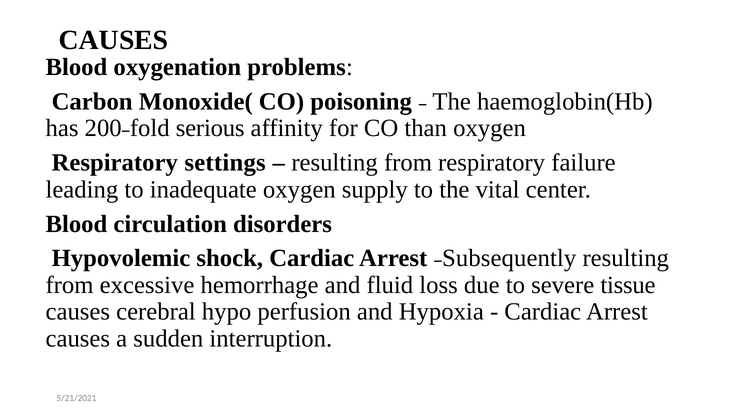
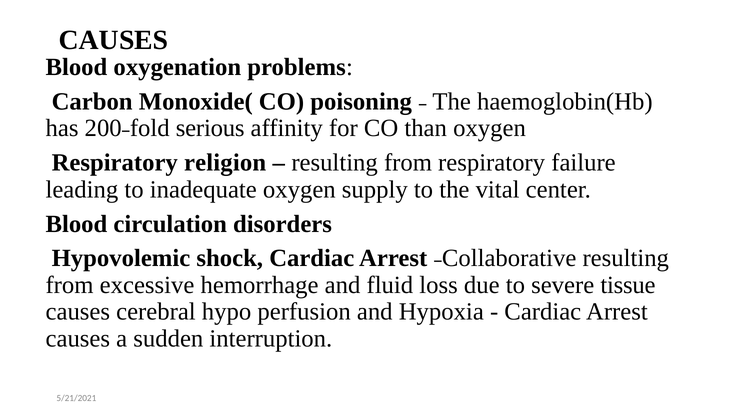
settings: settings -> religion
˗Subsequently: ˗Subsequently -> ˗Collaborative
